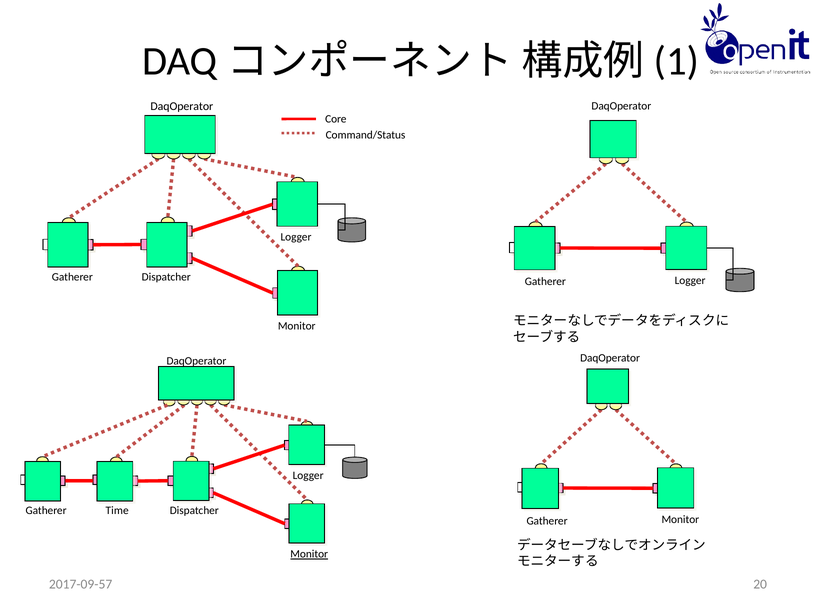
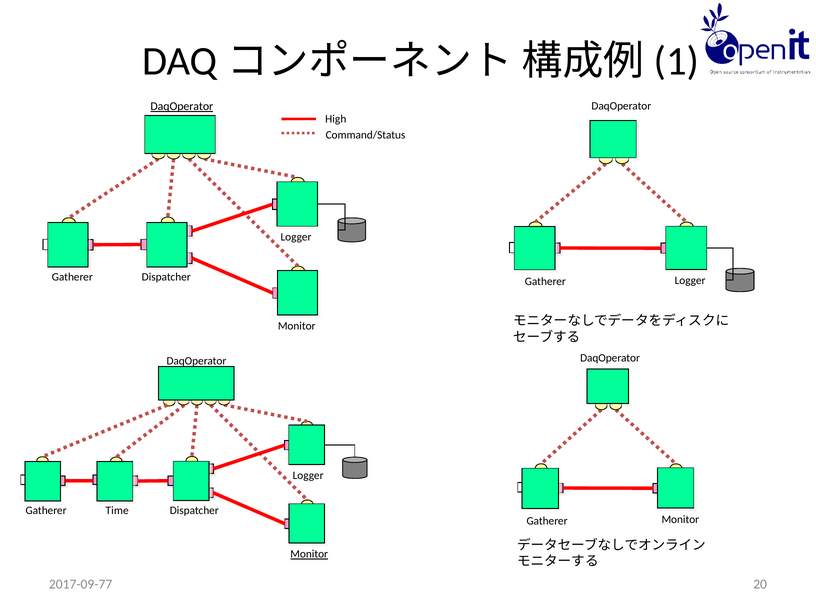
DaqOperator at (182, 106) underline: none -> present
Core: Core -> High
2017-09-57: 2017-09-57 -> 2017-09-77
